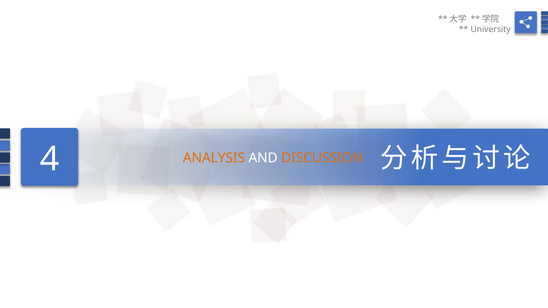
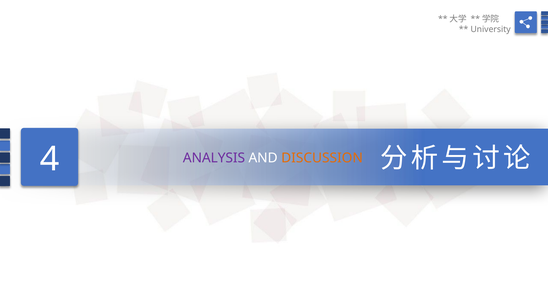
ANALYSIS colour: orange -> purple
